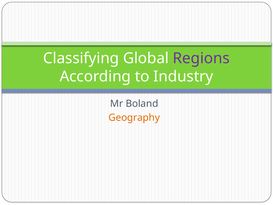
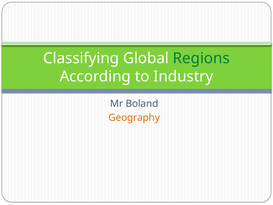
Regions colour: purple -> green
